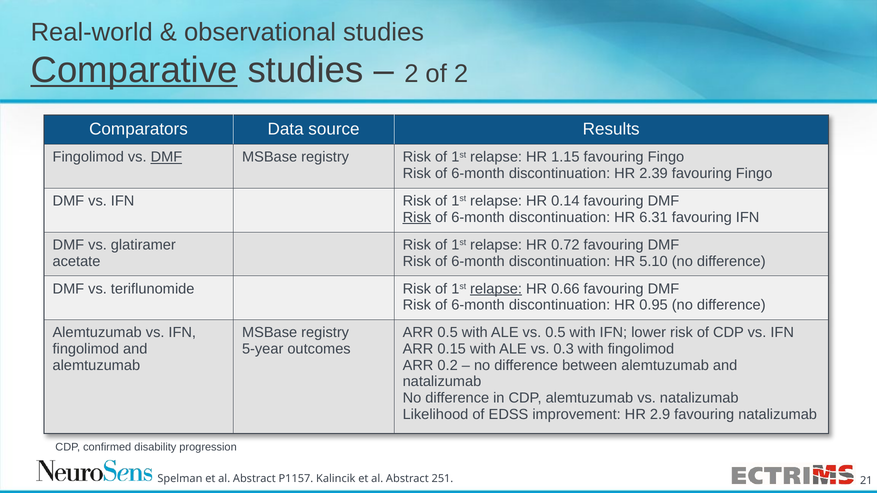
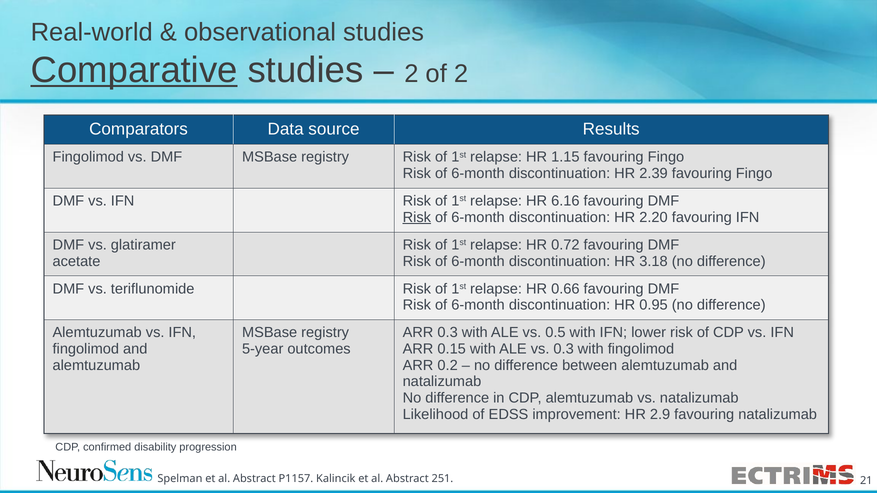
DMF at (166, 157) underline: present -> none
0.14: 0.14 -> 6.16
6.31: 6.31 -> 2.20
5.10: 5.10 -> 3.18
relapse at (496, 289) underline: present -> none
ARR 0.5: 0.5 -> 0.3
